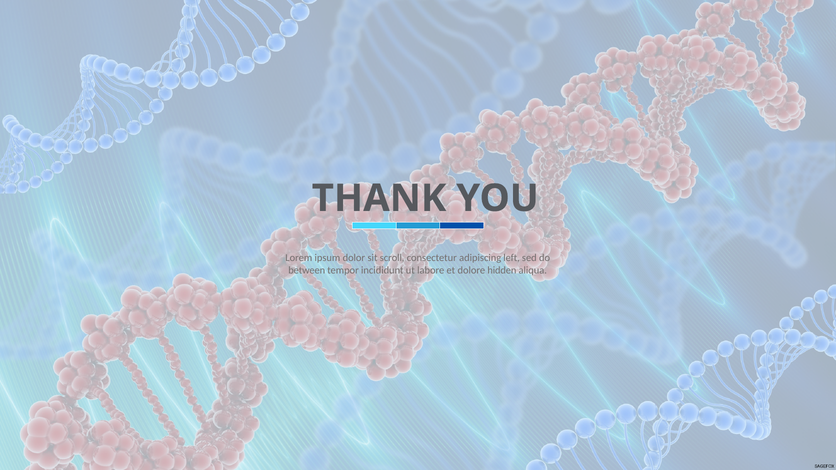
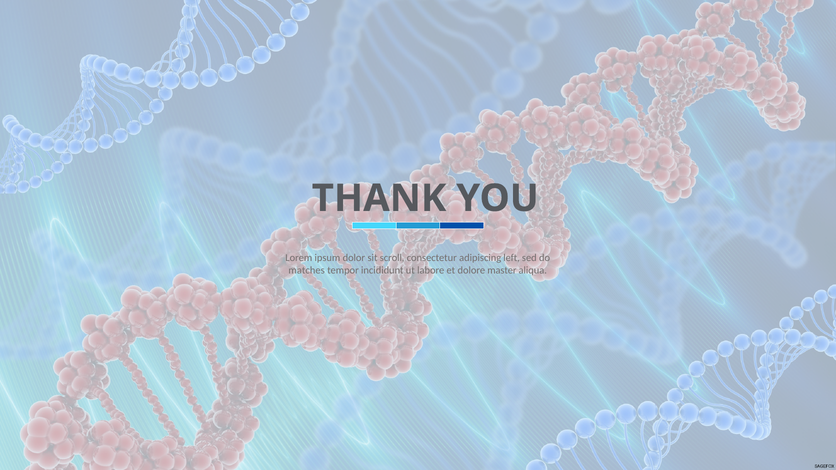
between: between -> matches
hidden: hidden -> master
